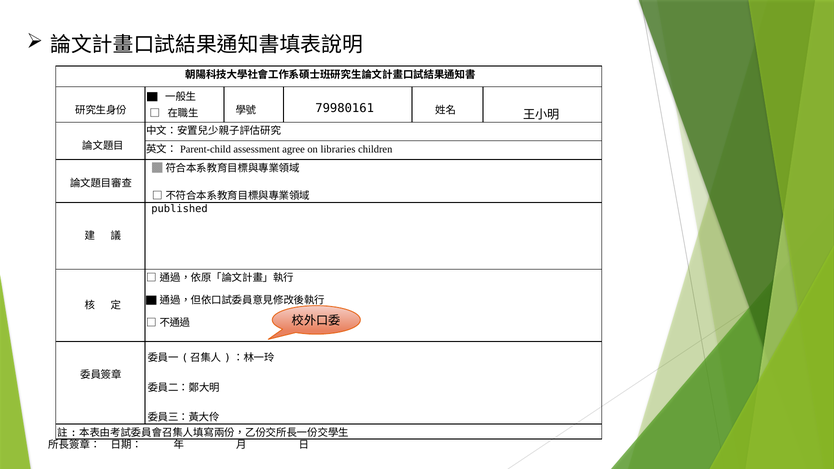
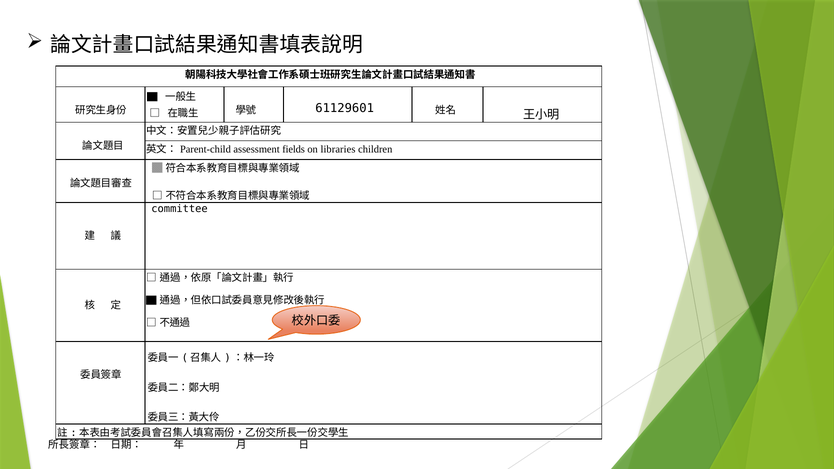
79980161: 79980161 -> 61129601
agree: agree -> fields
published: published -> committee
